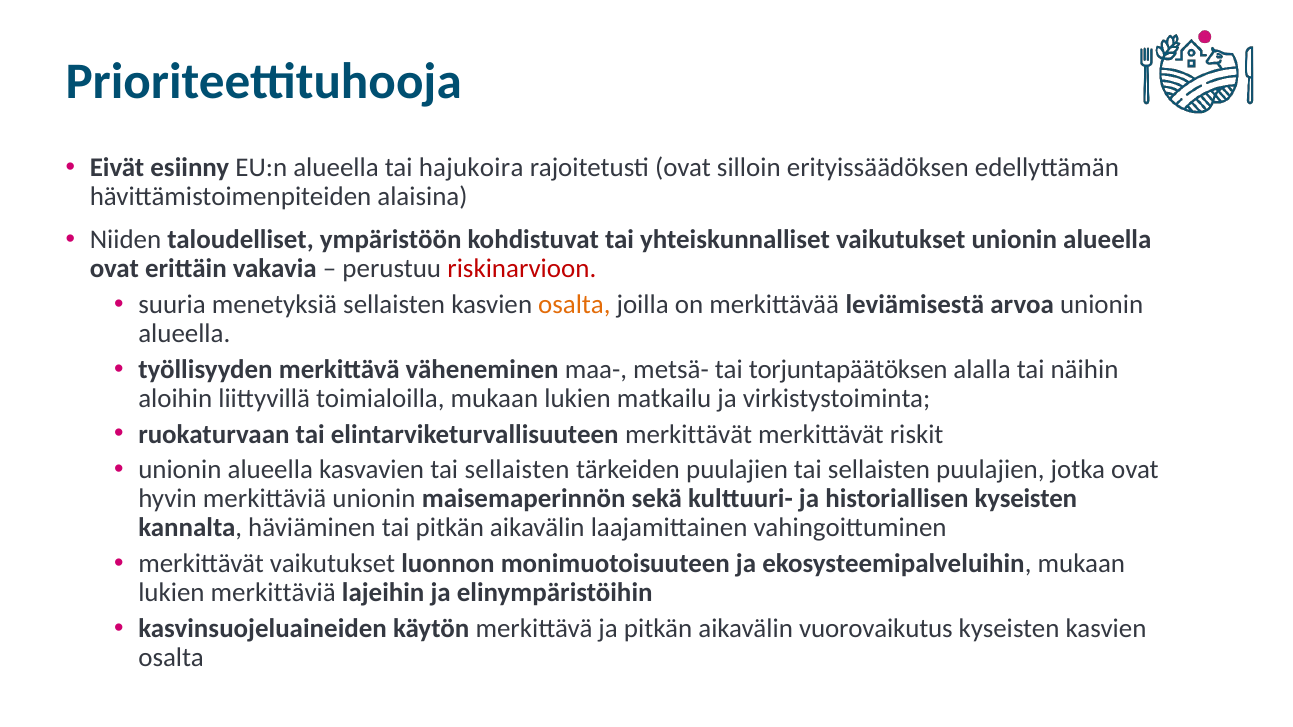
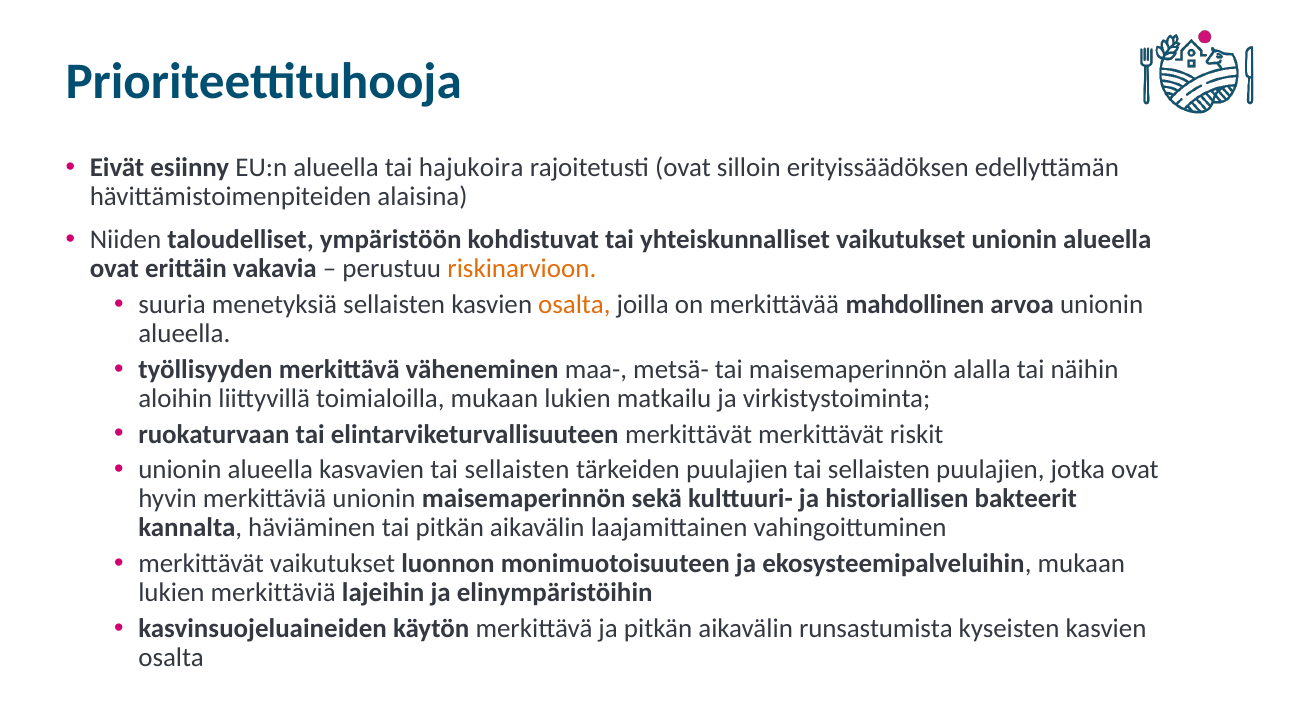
riskinarvioon colour: red -> orange
leviämisestä: leviämisestä -> mahdollinen
tai torjuntapäätöksen: torjuntapäätöksen -> maisemaperinnön
historiallisen kyseisten: kyseisten -> bakteerit
vuorovaikutus: vuorovaikutus -> runsastumista
